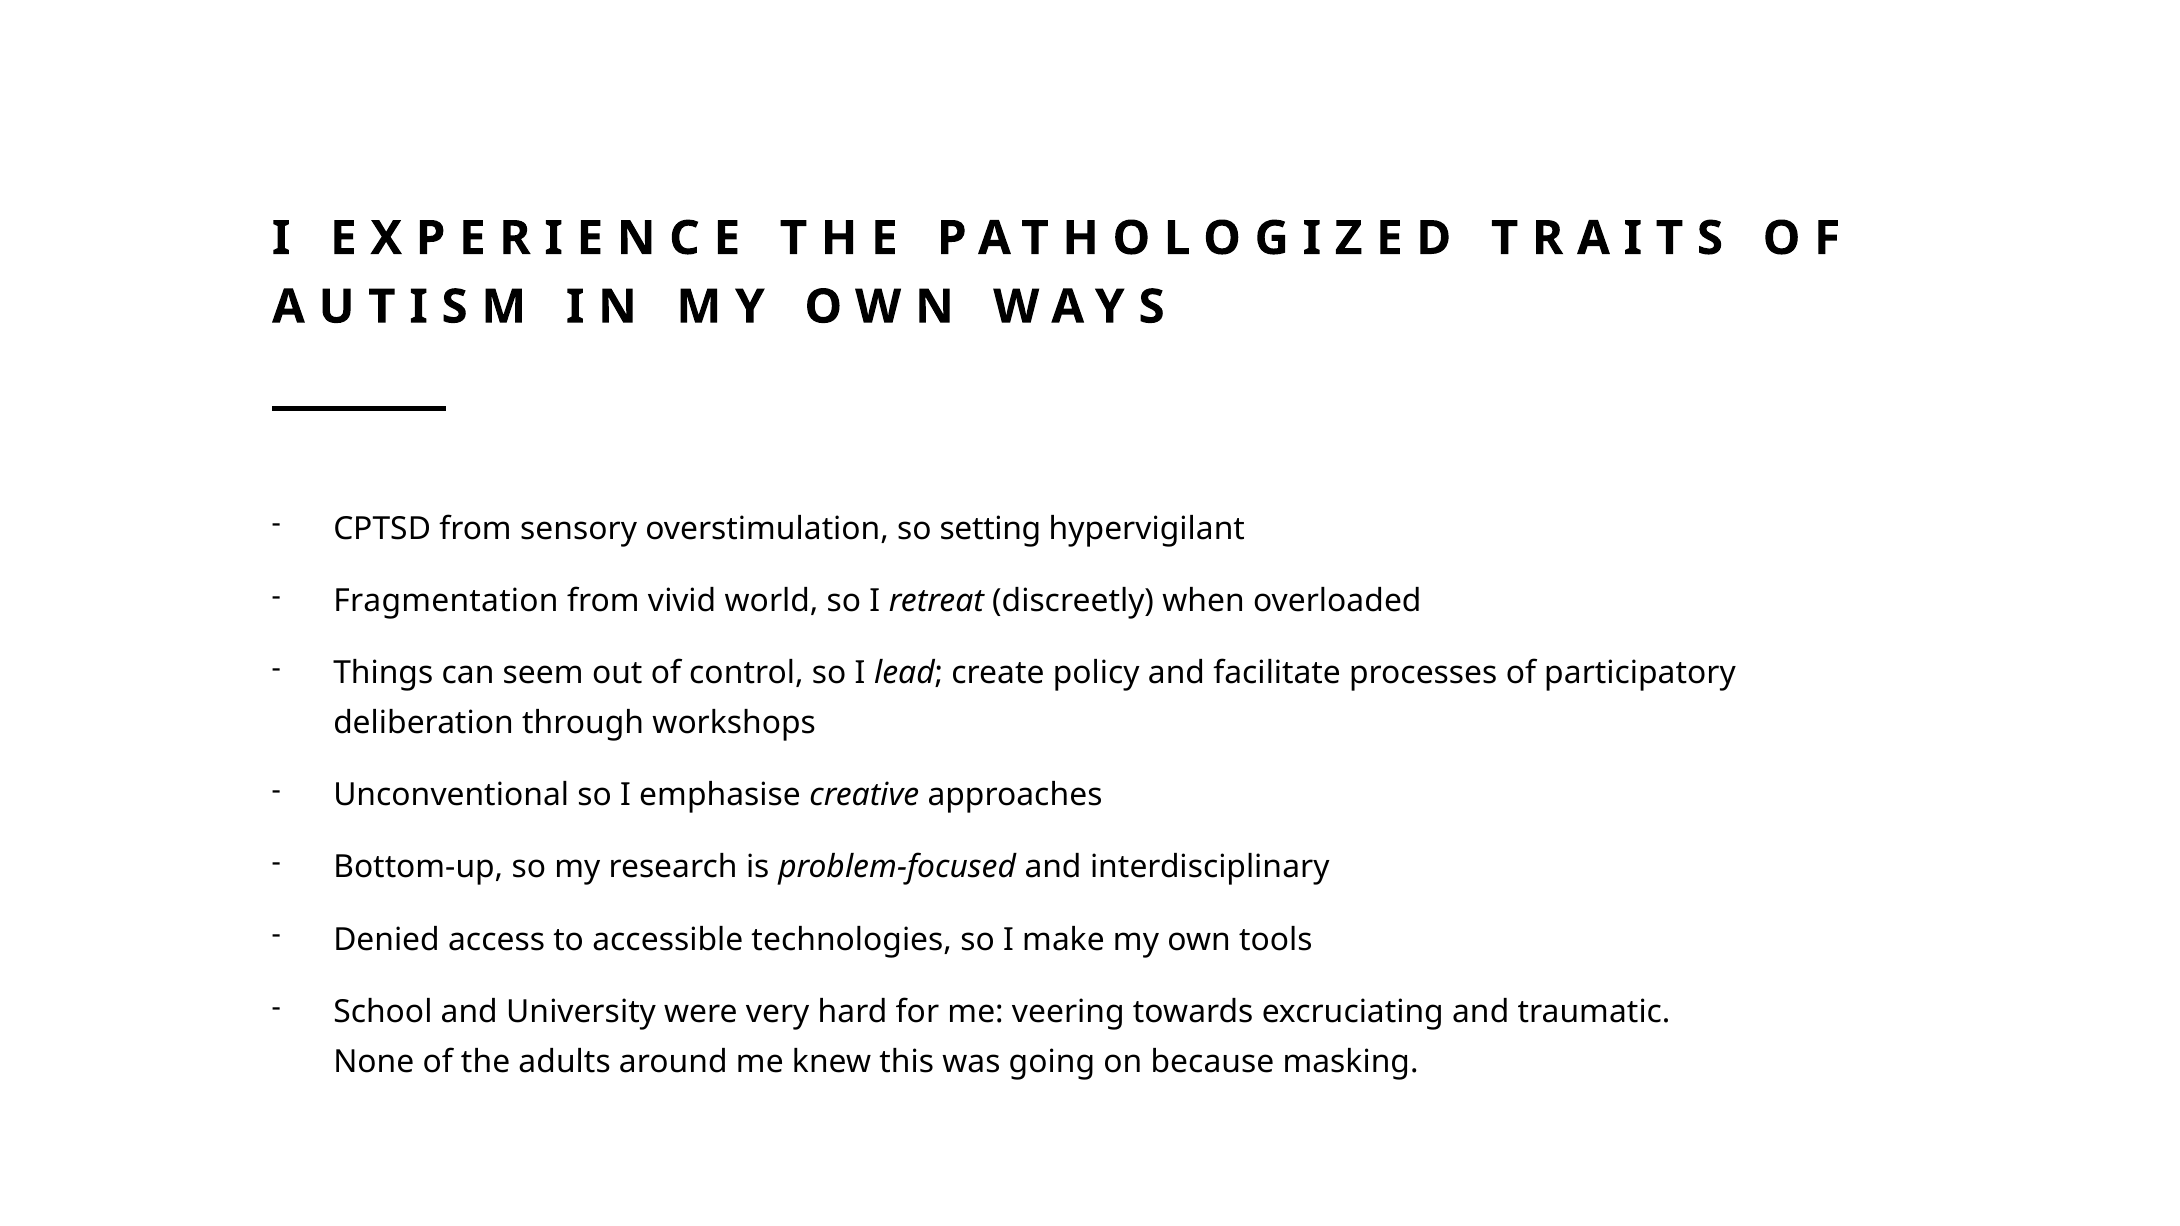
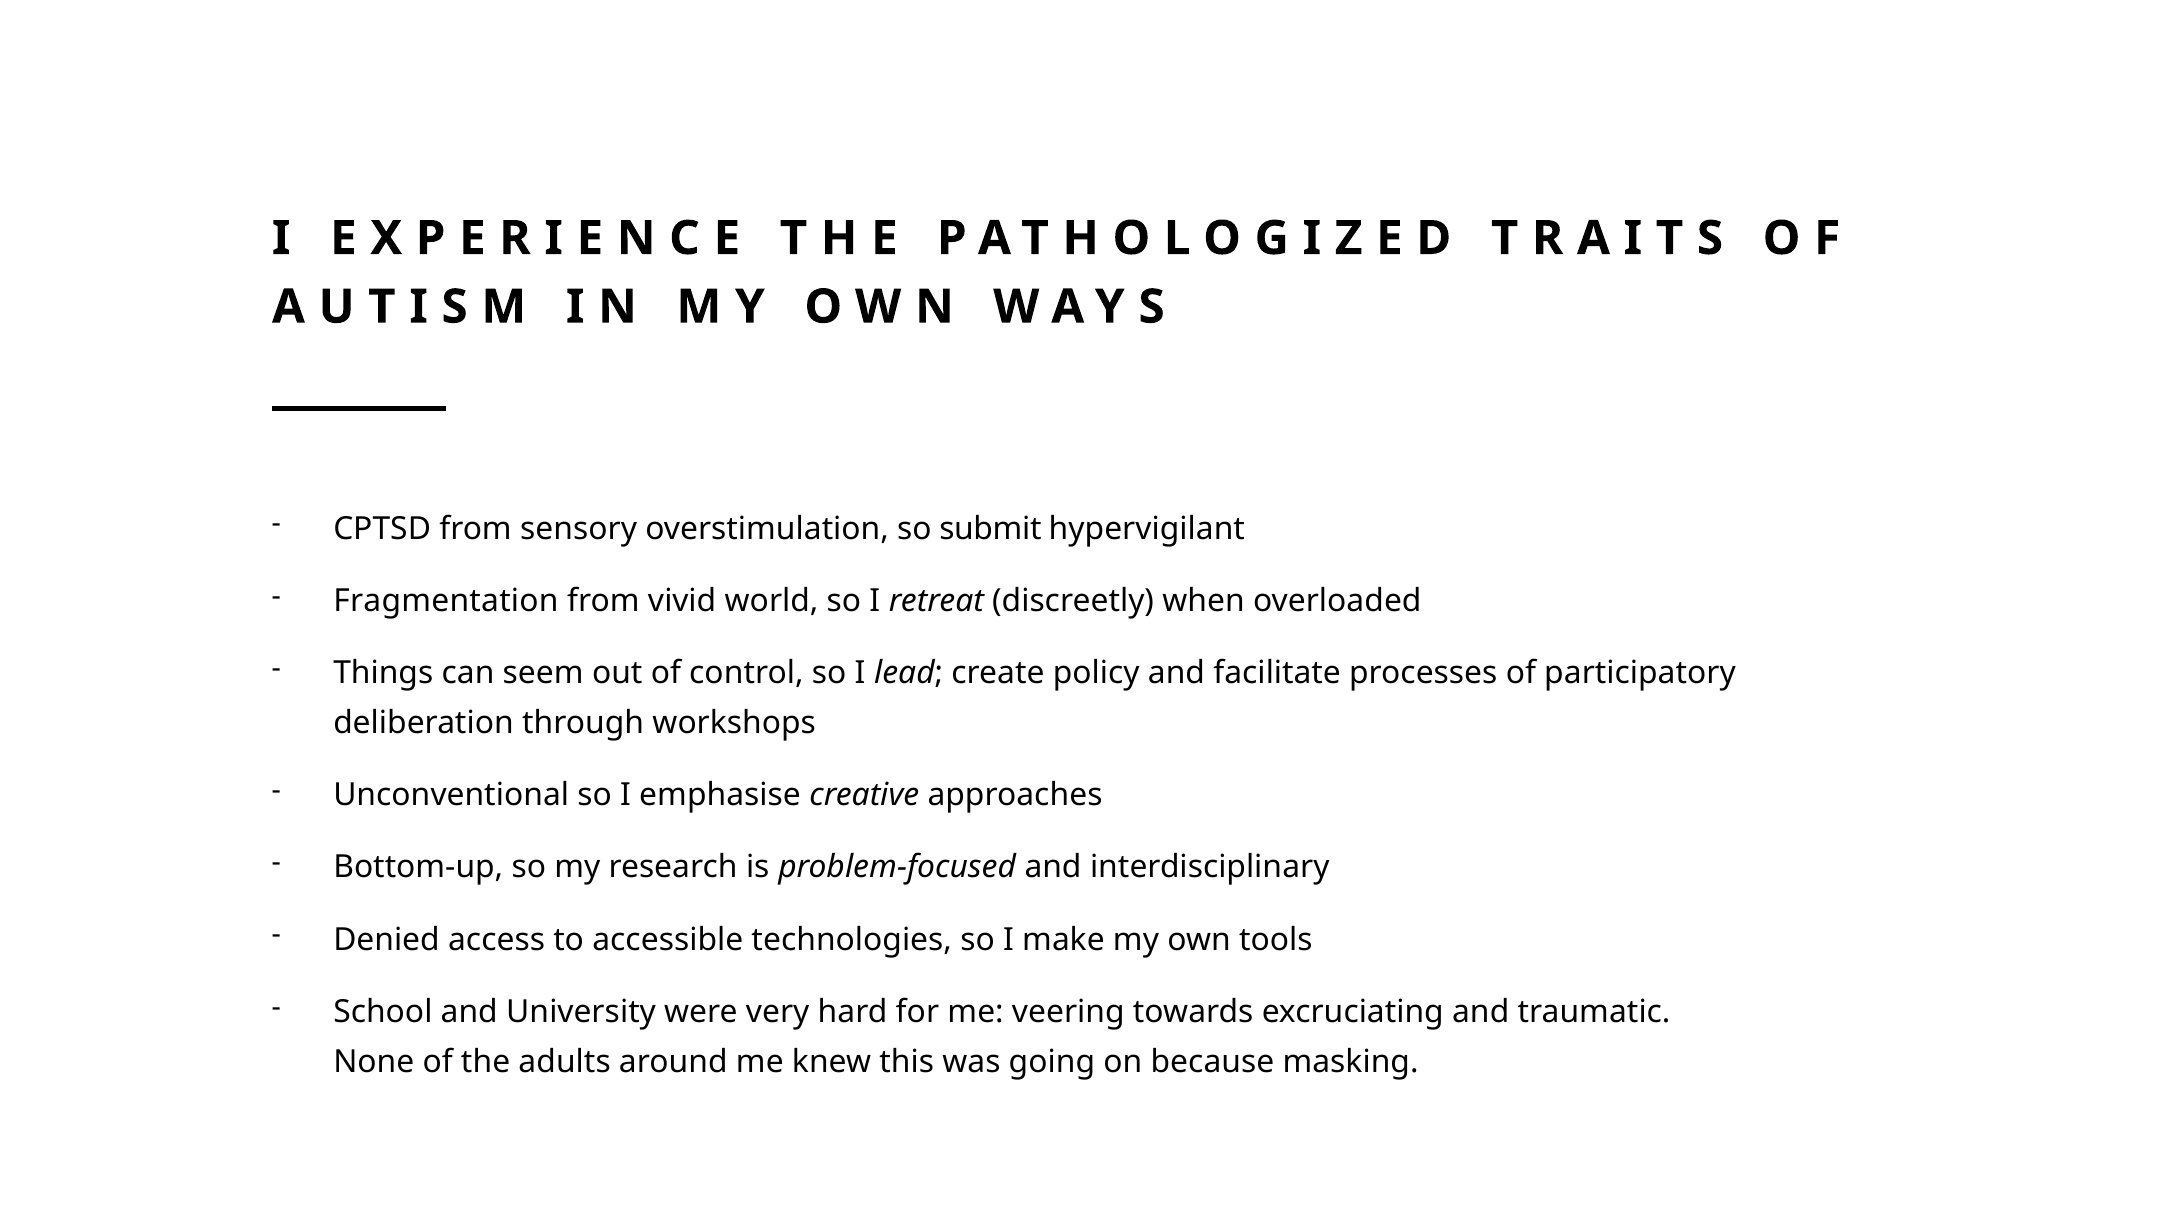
setting: setting -> submit
